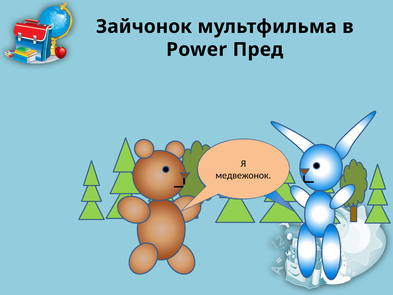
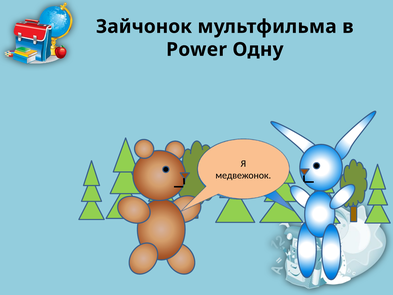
Пред: Пред -> Одну
